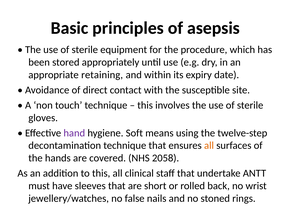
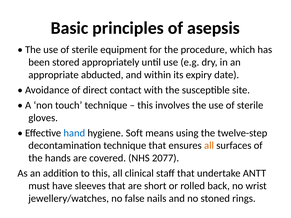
retaining: retaining -> abducted
hand colour: purple -> blue
2058: 2058 -> 2077
